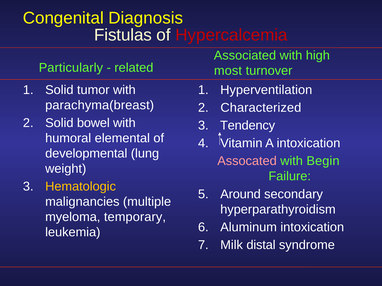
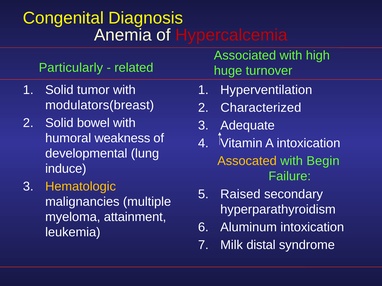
Fistulas: Fistulas -> Anemia
most: most -> huge
parachyma(breast: parachyma(breast -> modulators(breast
Tendency: Tendency -> Adequate
elemental: elemental -> weakness
Assocated colour: pink -> yellow
weight: weight -> induce
Around: Around -> Raised
temporary: temporary -> attainment
